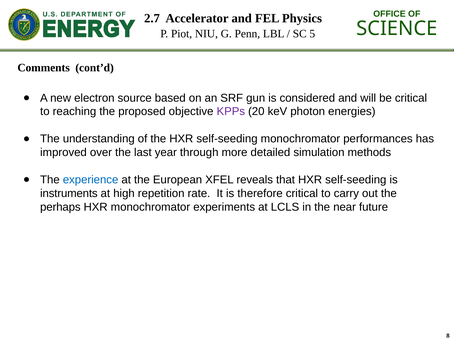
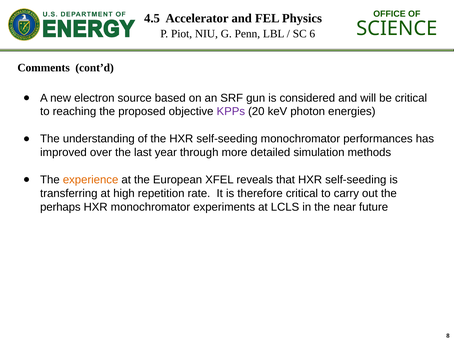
2.7: 2.7 -> 4.5
5: 5 -> 6
experience colour: blue -> orange
instruments: instruments -> transferring
